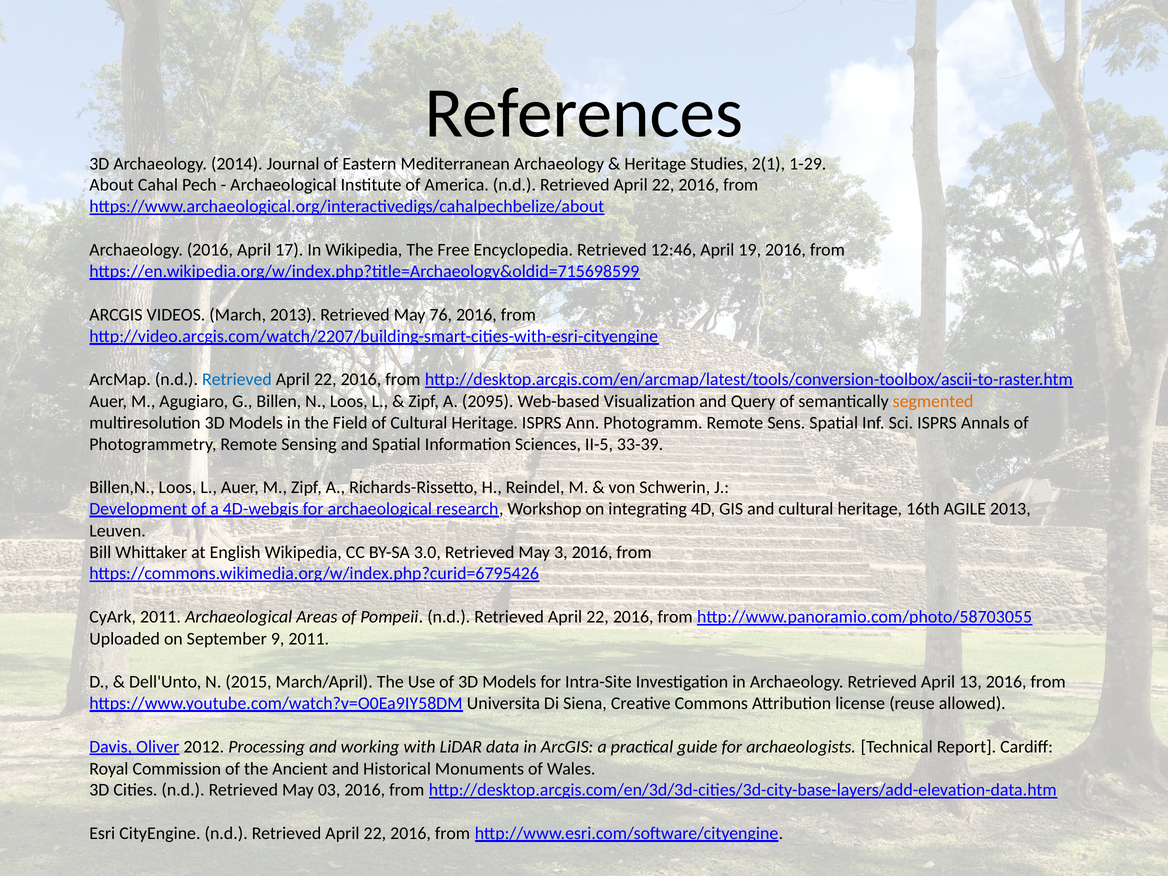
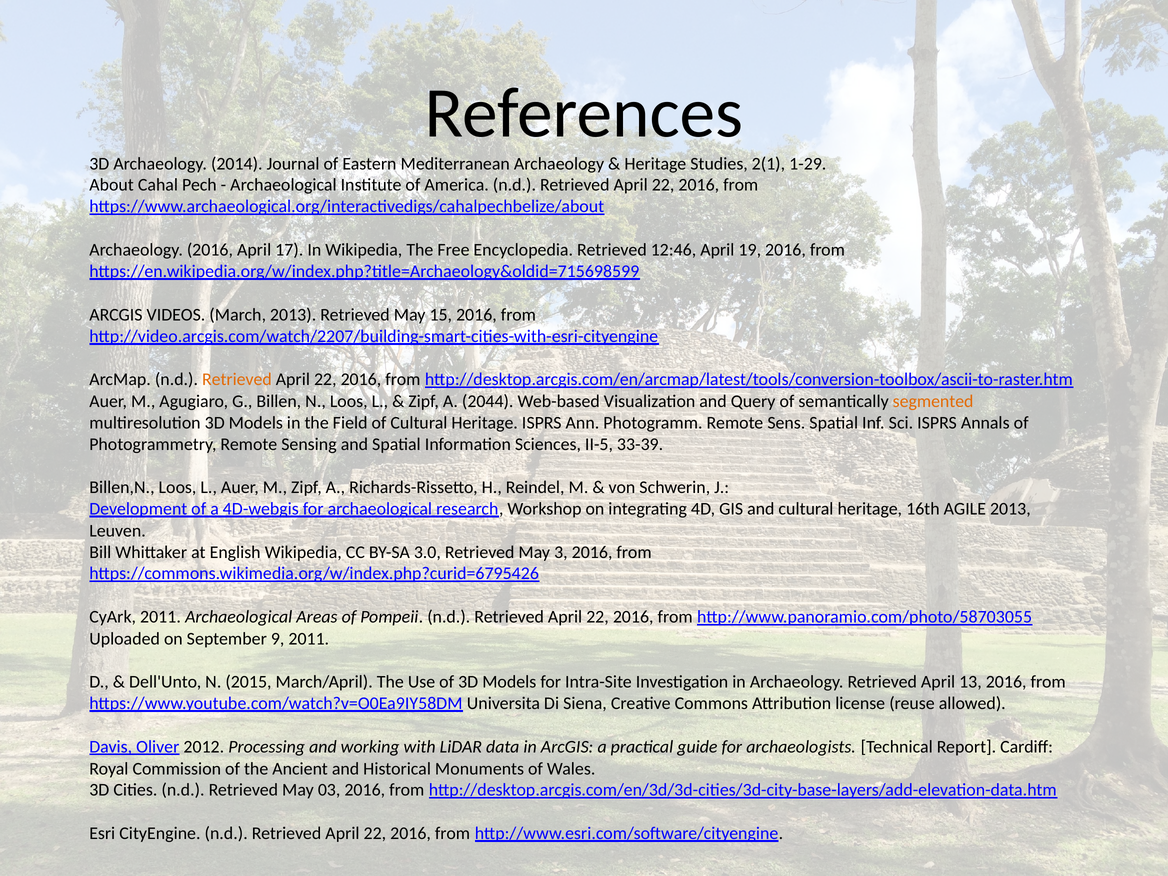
76: 76 -> 15
Retrieved at (237, 380) colour: blue -> orange
2095: 2095 -> 2044
